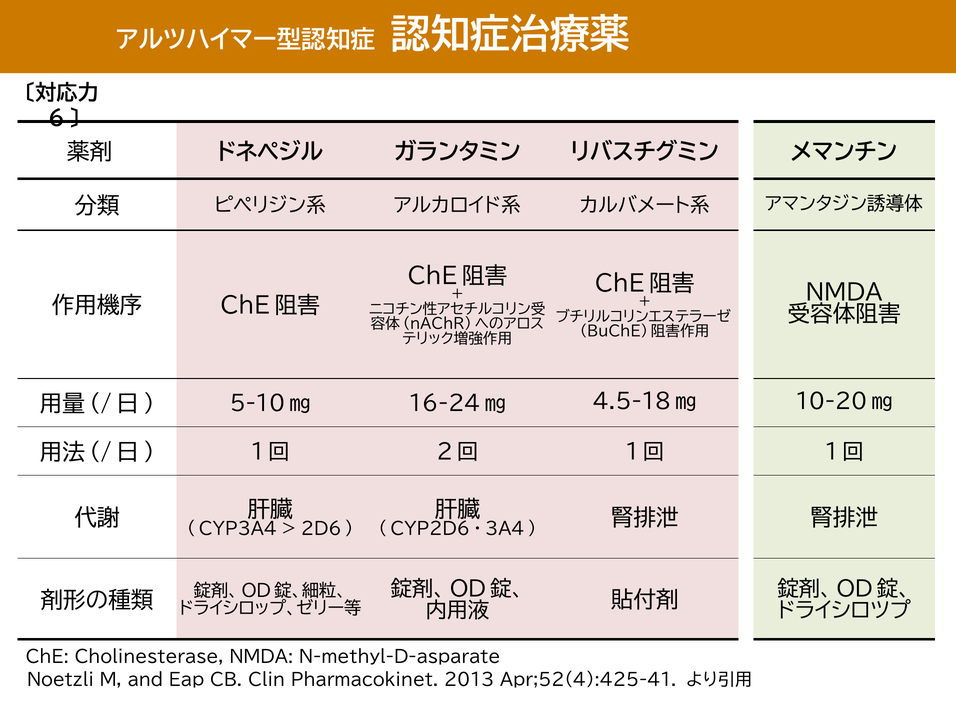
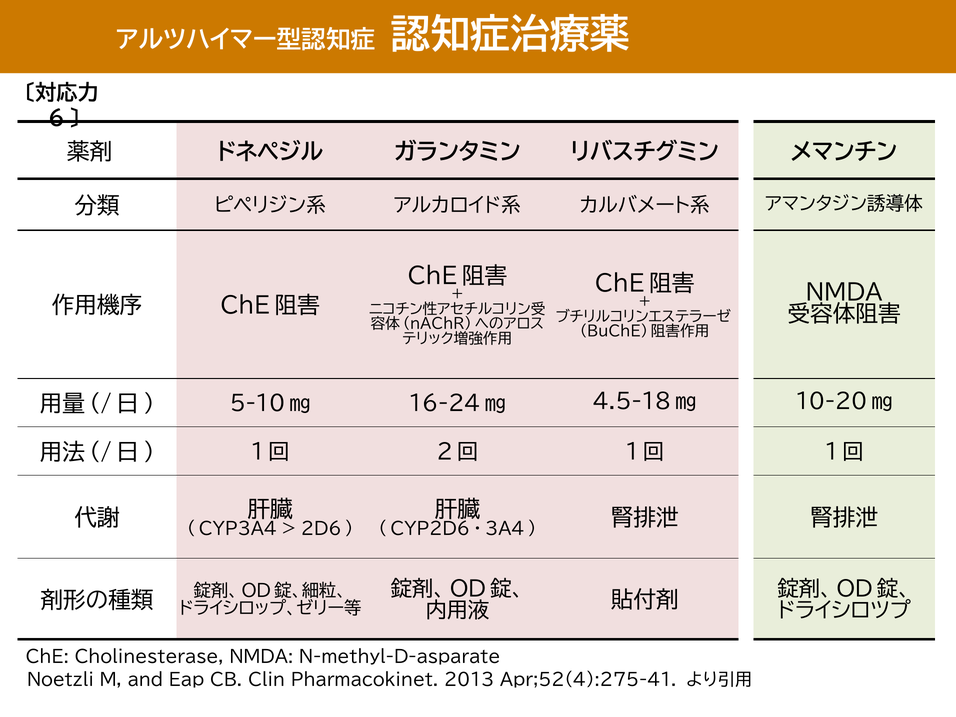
Apr;52(4):425-41: Apr;52(4):425-41 -> Apr;52(4):275-41
